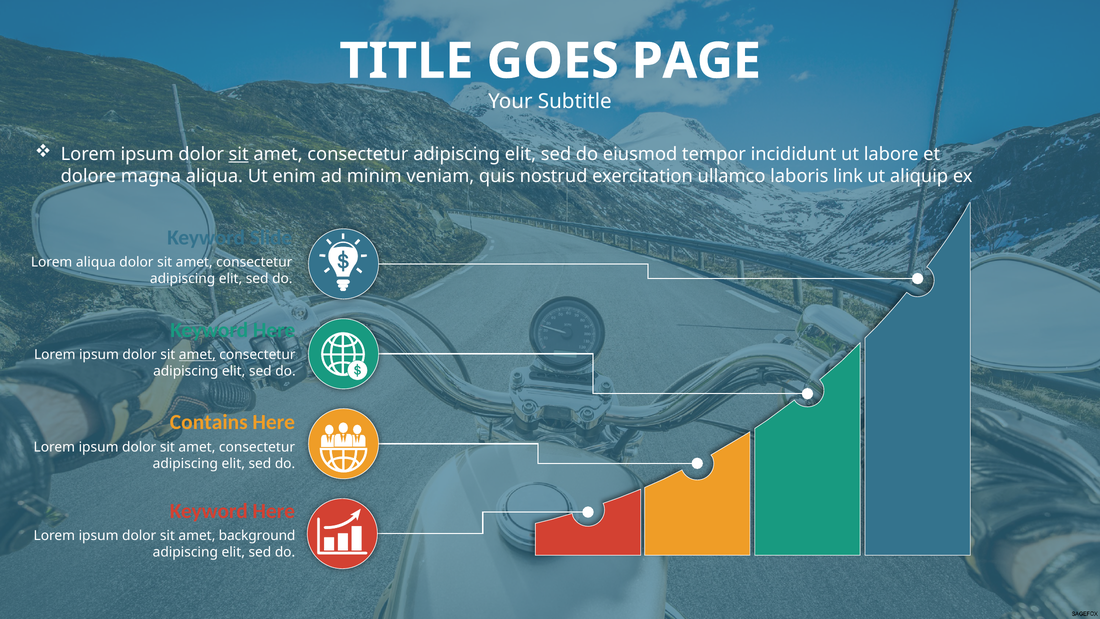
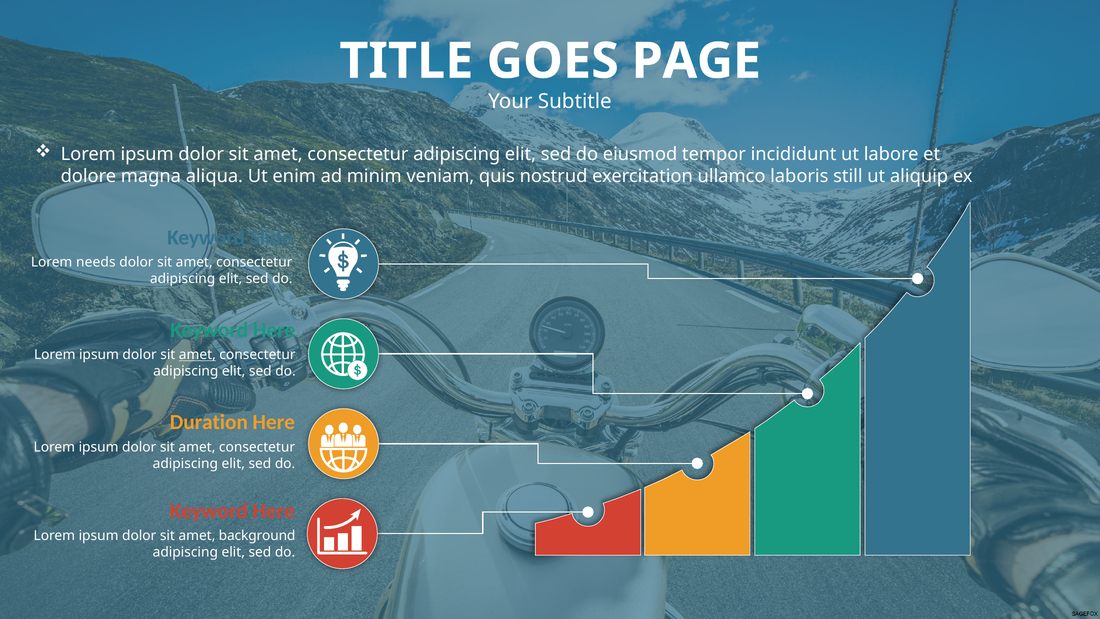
sit at (239, 154) underline: present -> none
link: link -> still
Lorem aliqua: aliqua -> needs
Contains: Contains -> Duration
